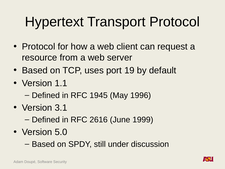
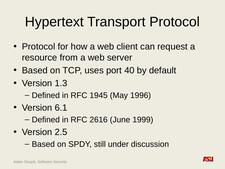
19: 19 -> 40
1.1: 1.1 -> 1.3
3.1: 3.1 -> 6.1
5.0: 5.0 -> 2.5
